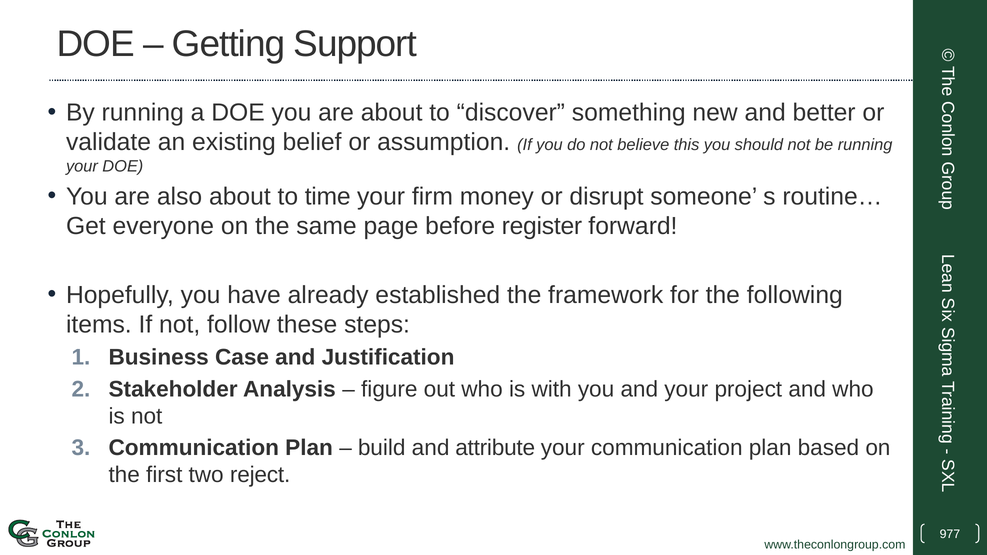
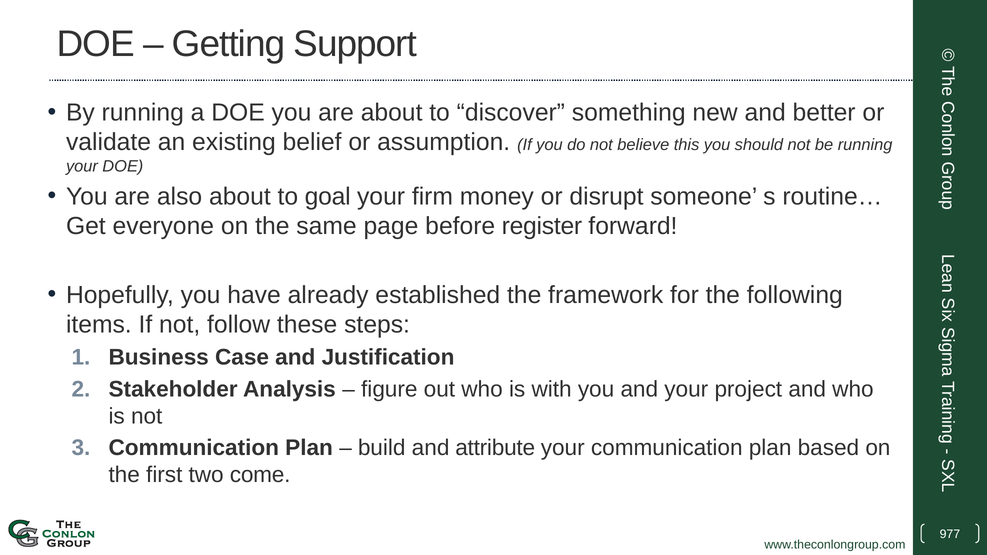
time: time -> goal
reject: reject -> come
